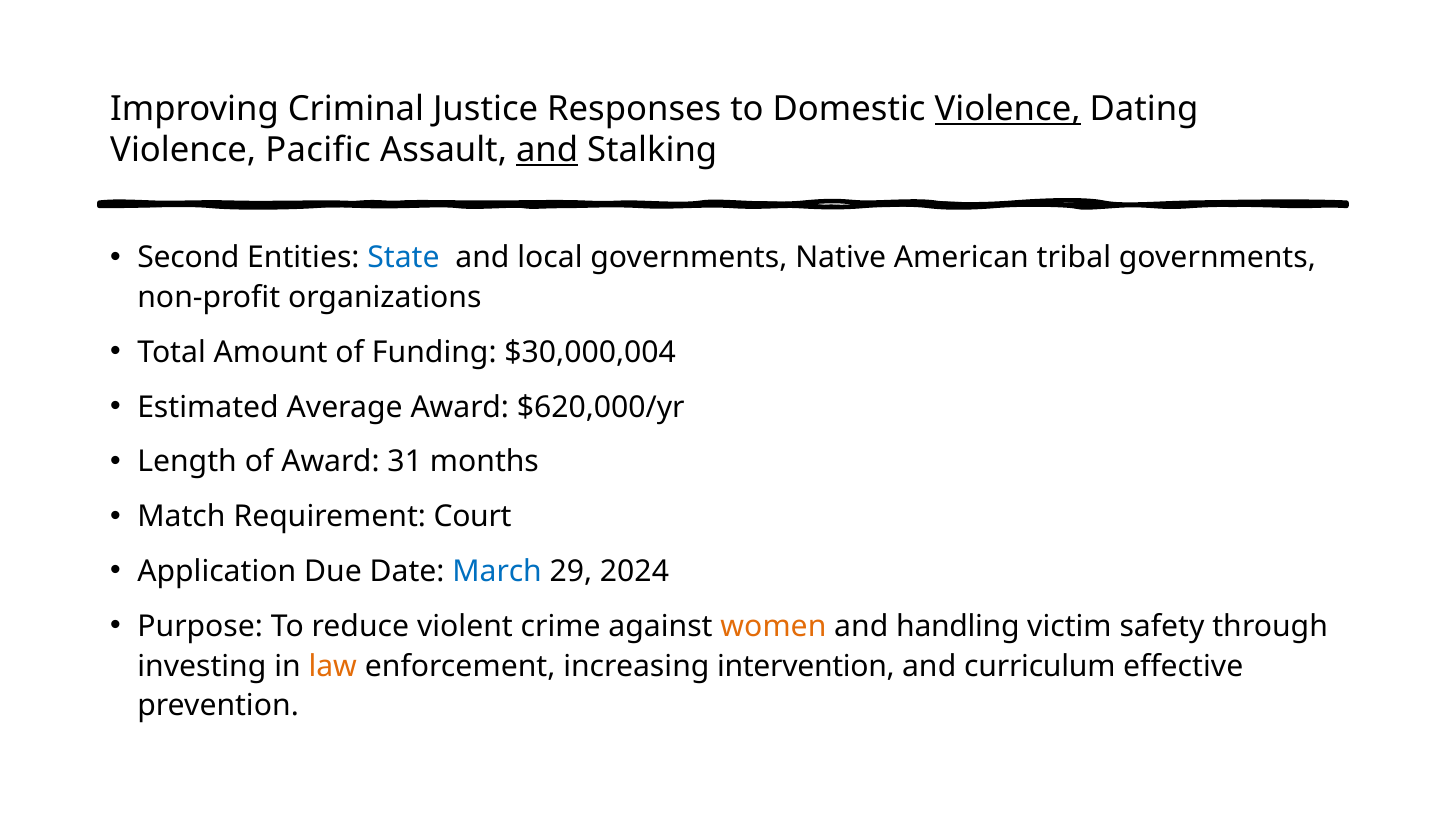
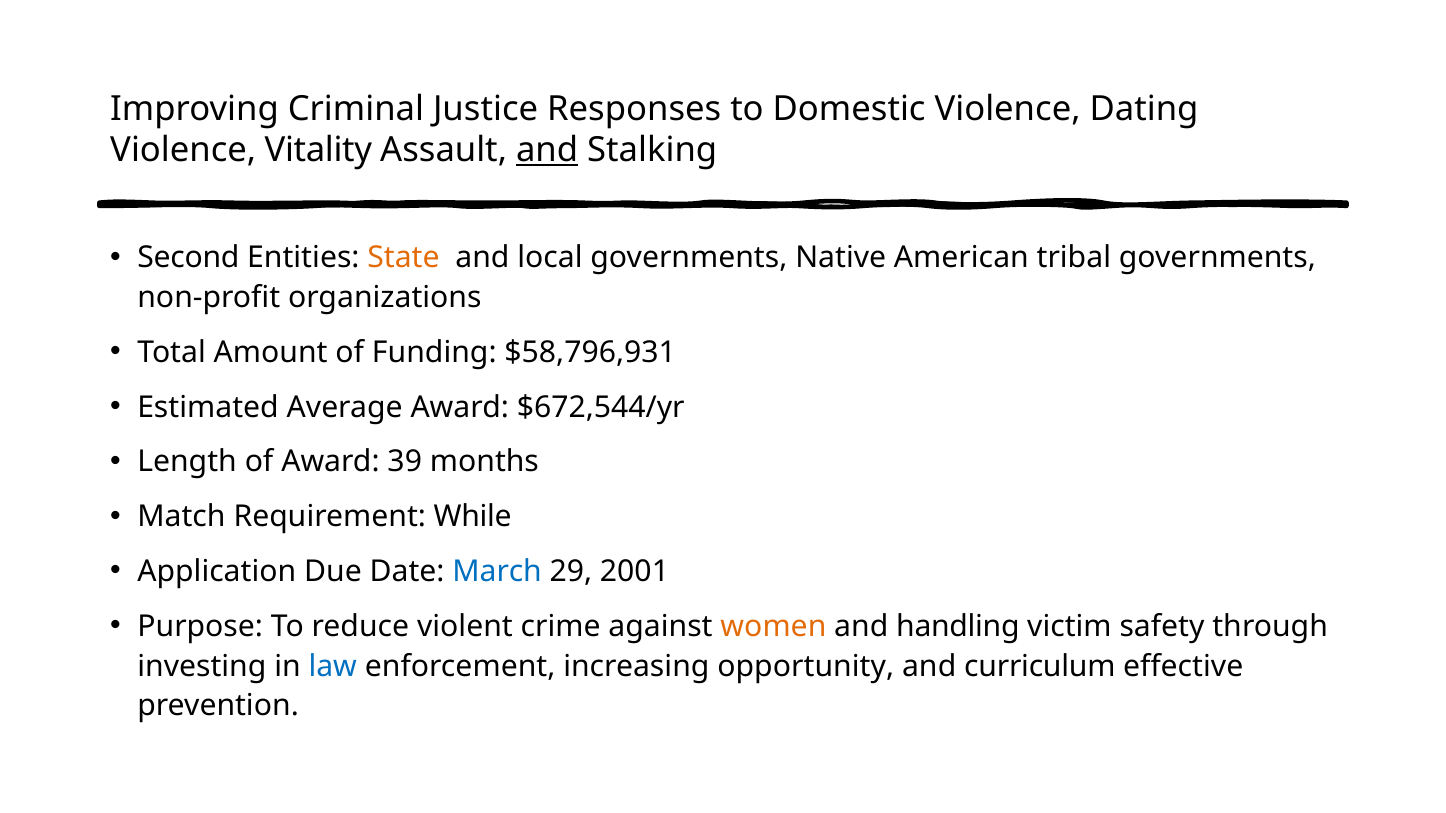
Violence at (1008, 109) underline: present -> none
Pacific: Pacific -> Vitality
State colour: blue -> orange
$30,000,004: $30,000,004 -> $58,796,931
$620,000/yr: $620,000/yr -> $672,544/yr
31: 31 -> 39
Court: Court -> While
2024: 2024 -> 2001
law colour: orange -> blue
intervention: intervention -> opportunity
